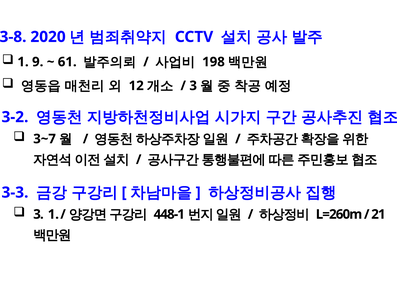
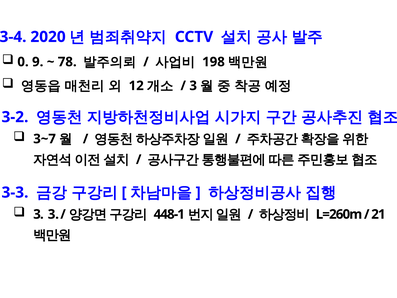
3-8: 3-8 -> 3-4
1 at (23, 62): 1 -> 0
61: 61 -> 78
3 1: 1 -> 3
